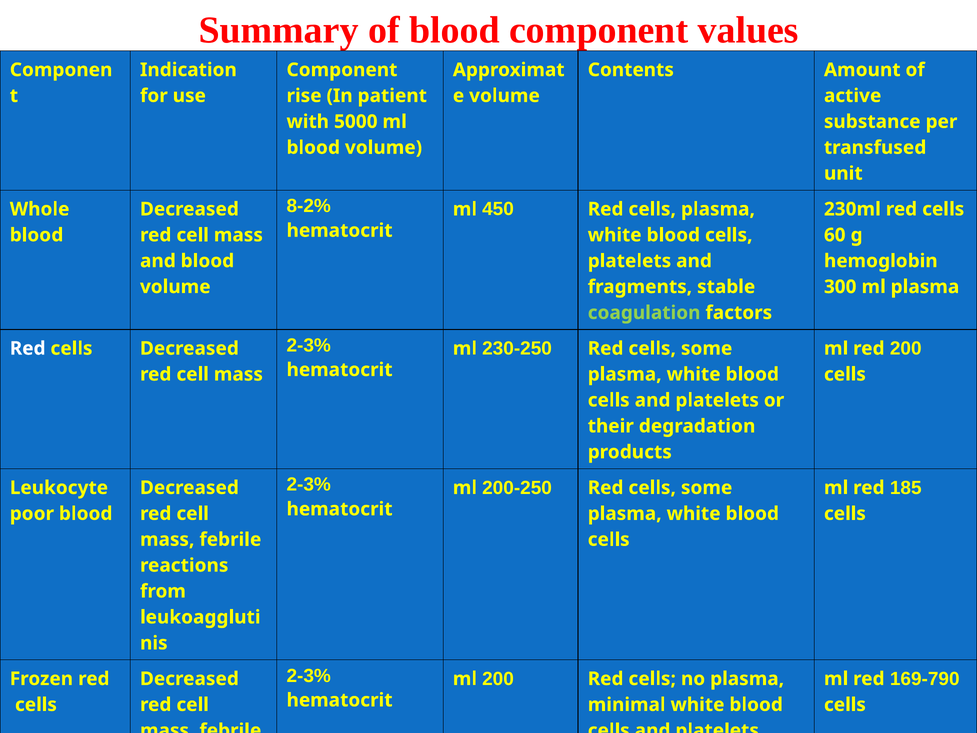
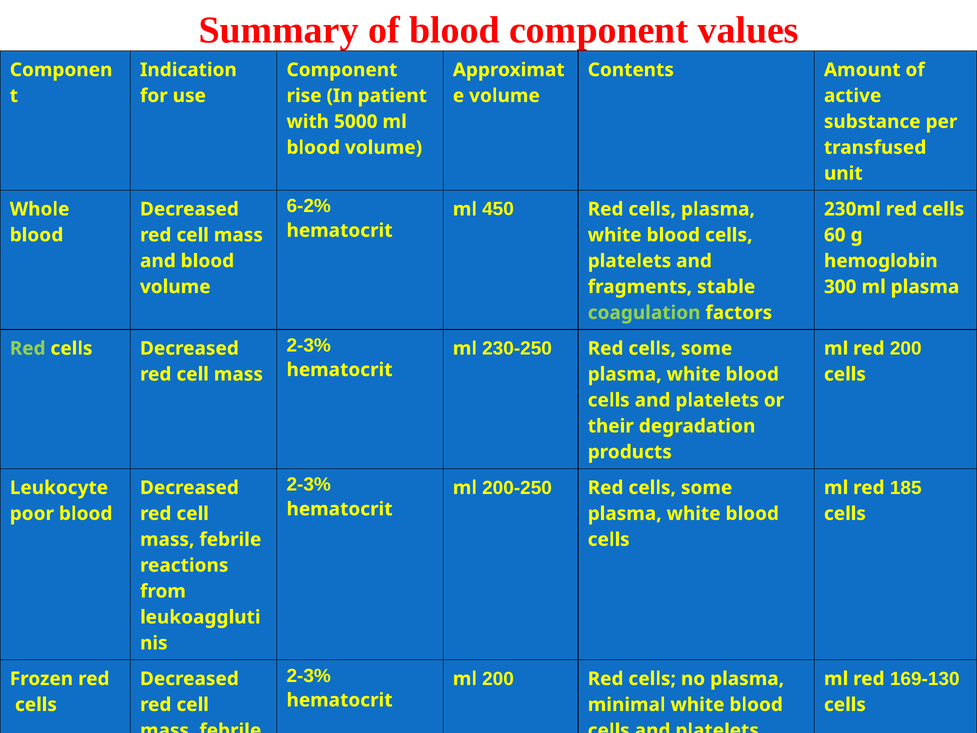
8-2%: 8-2% -> 6-2%
Red at (28, 348) colour: white -> light green
169-790: 169-790 -> 169-130
